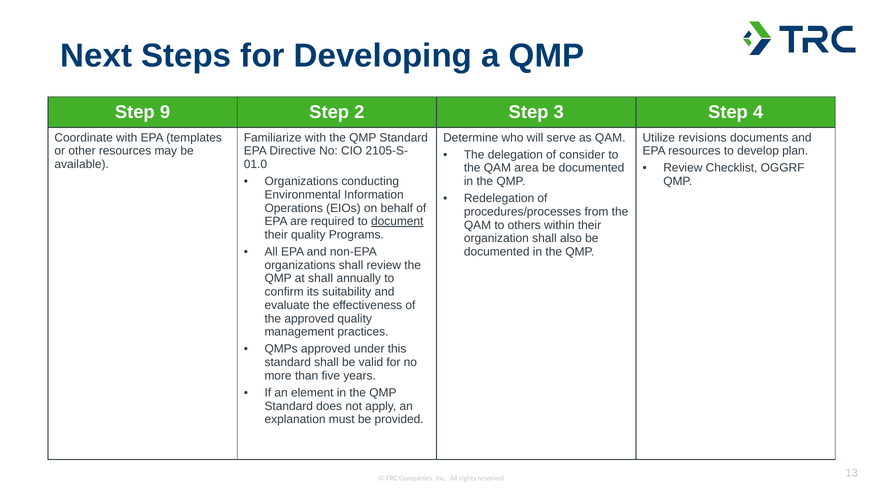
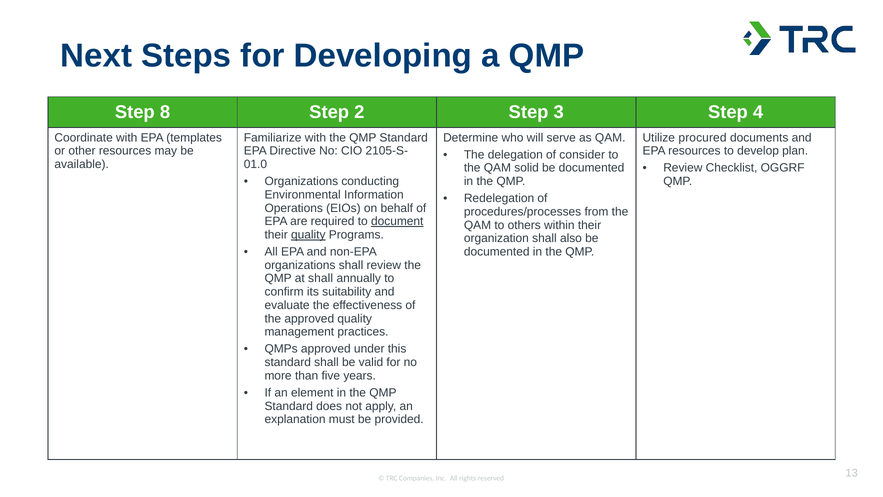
9: 9 -> 8
revisions: revisions -> procured
area: area -> solid
quality at (308, 235) underline: none -> present
